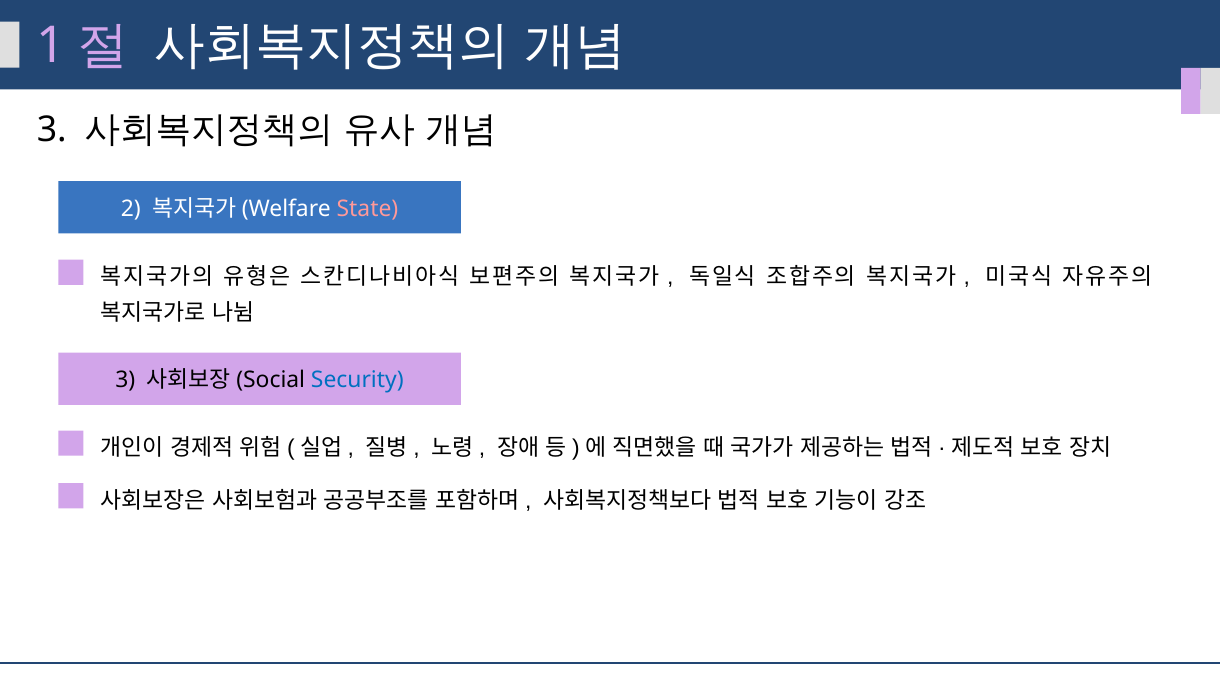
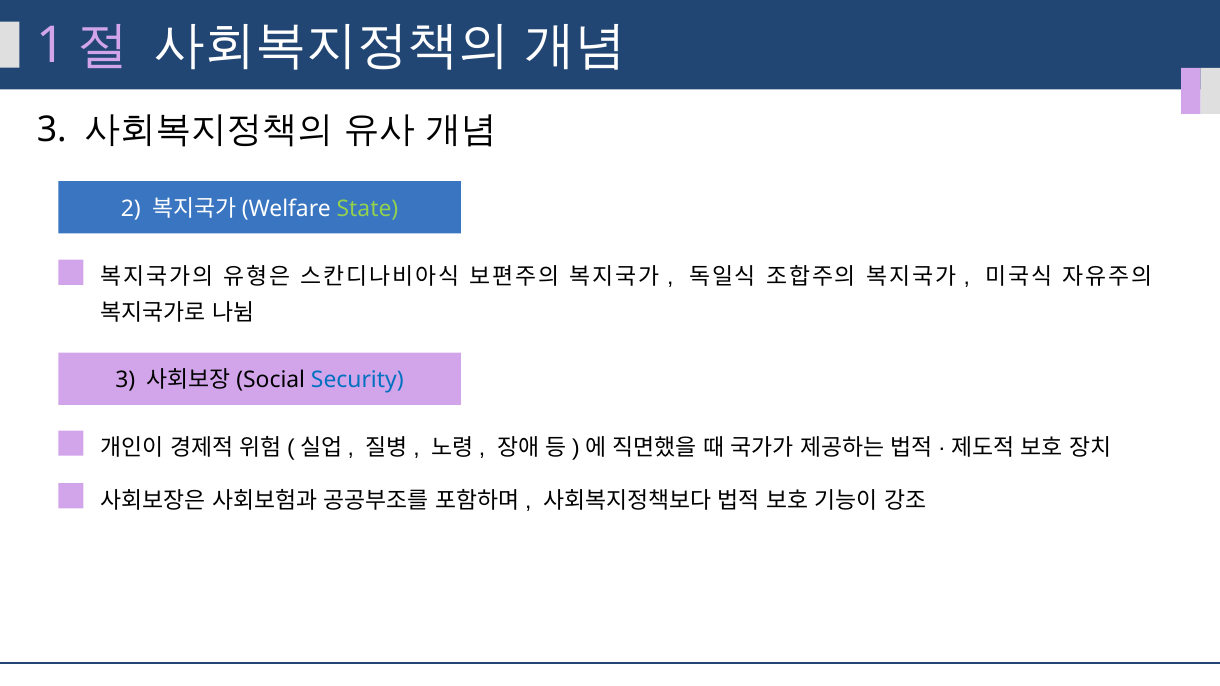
State colour: pink -> light green
